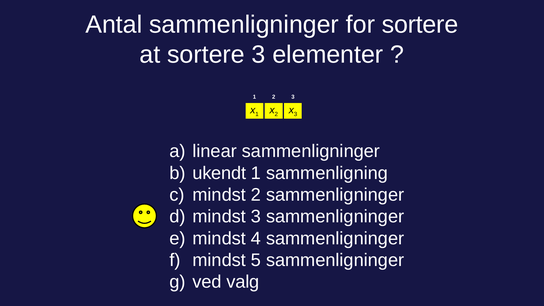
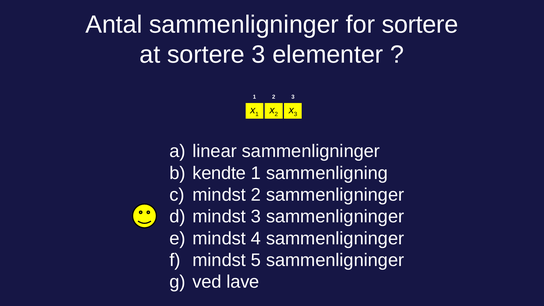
ukendt: ukendt -> kendte
valg: valg -> lave
